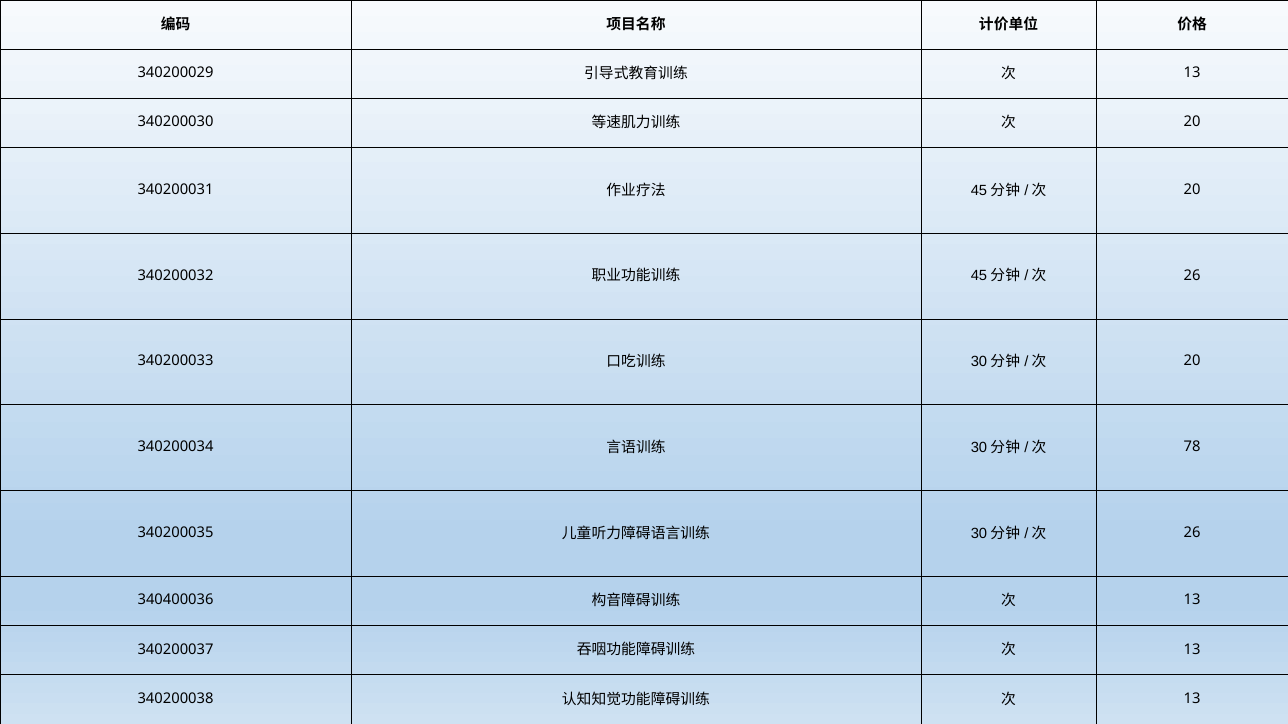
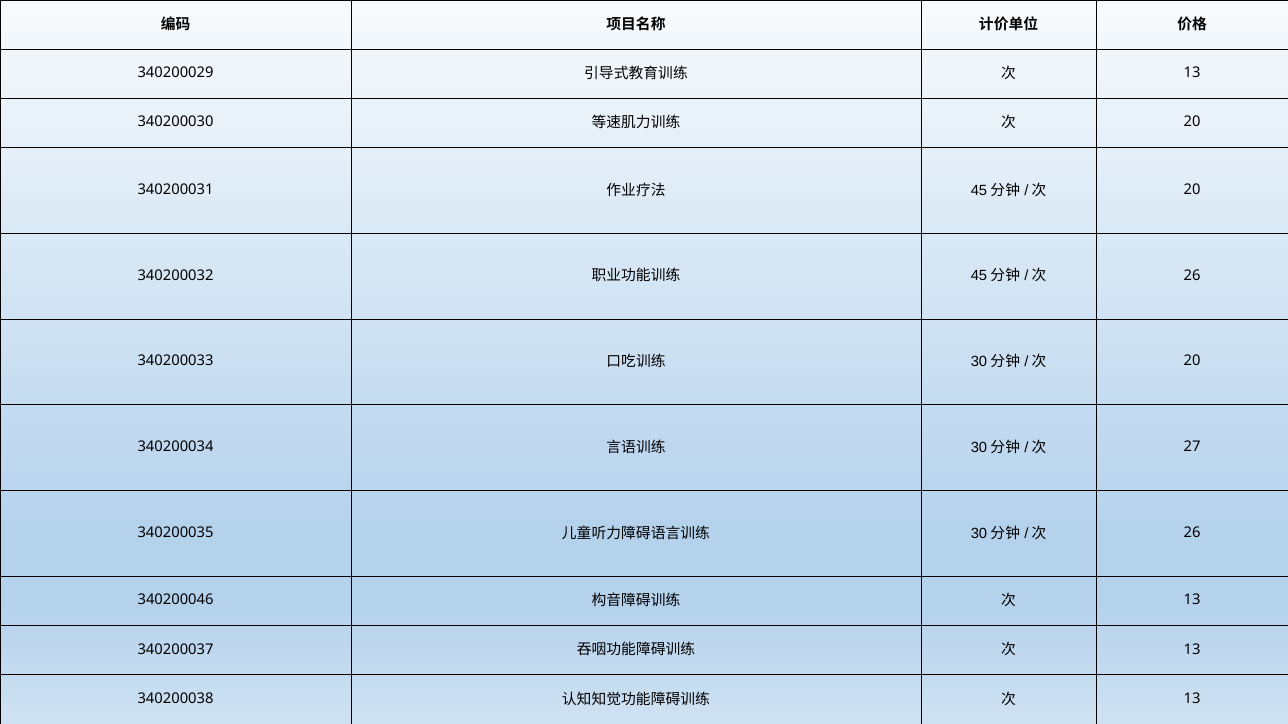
78: 78 -> 27
340400036: 340400036 -> 340200046
